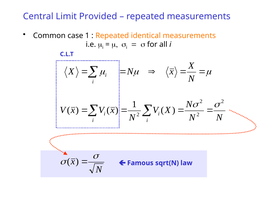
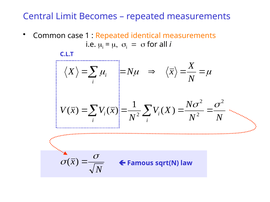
Provided: Provided -> Becomes
